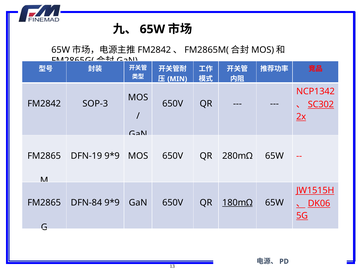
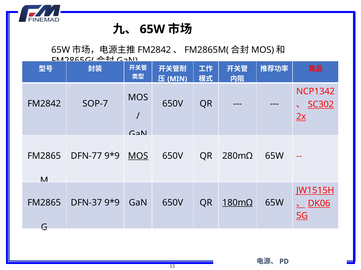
SOP-3: SOP-3 -> SOP-7
DFN-19: DFN-19 -> DFN-77
MOS at (138, 156) underline: none -> present
DFN-84: DFN-84 -> DFN-37
